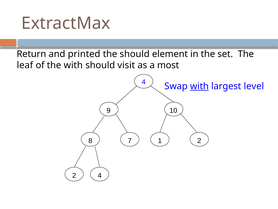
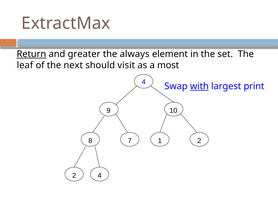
Return underline: none -> present
printed: printed -> greater
the should: should -> always
the with: with -> next
level: level -> print
